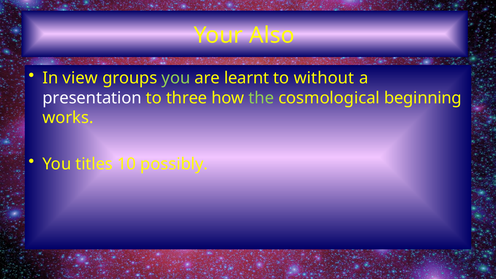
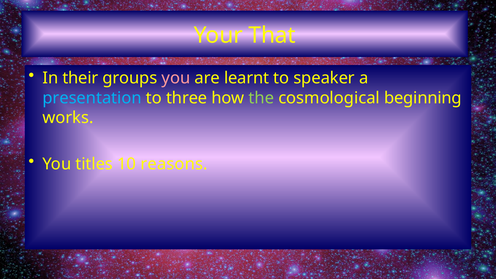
Also: Also -> That
view: view -> their
you at (176, 78) colour: light green -> pink
without: without -> speaker
presentation colour: white -> light blue
possibly: possibly -> reasons
